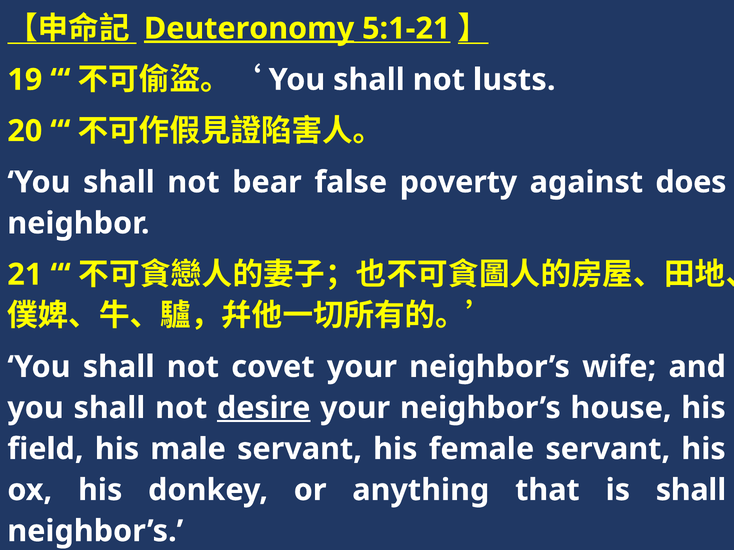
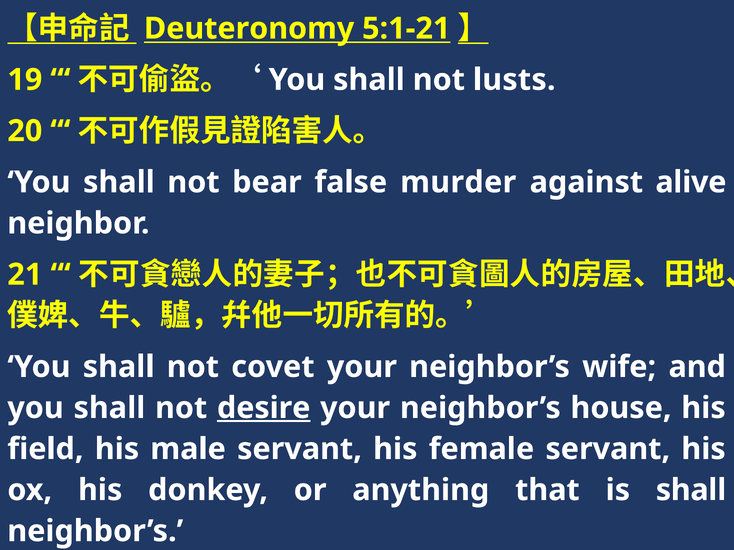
Deuteronomy underline: present -> none
poverty: poverty -> murder
does: does -> alive
